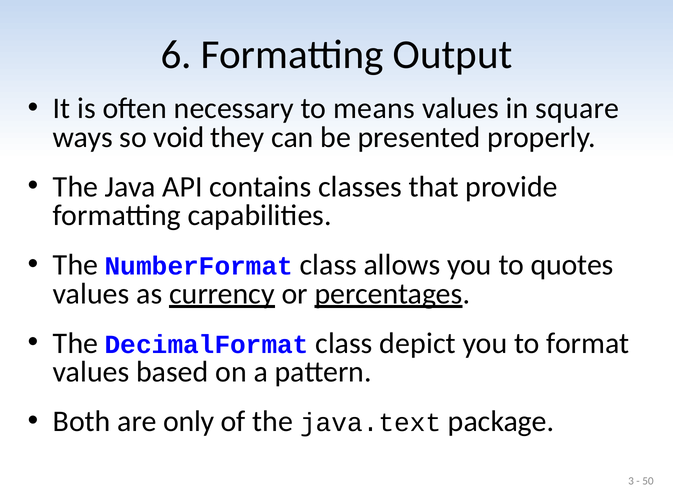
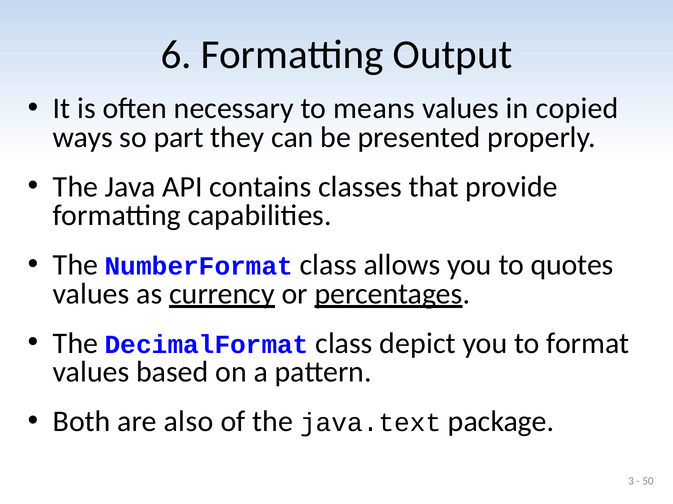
square: square -> copied
void: void -> part
only: only -> also
